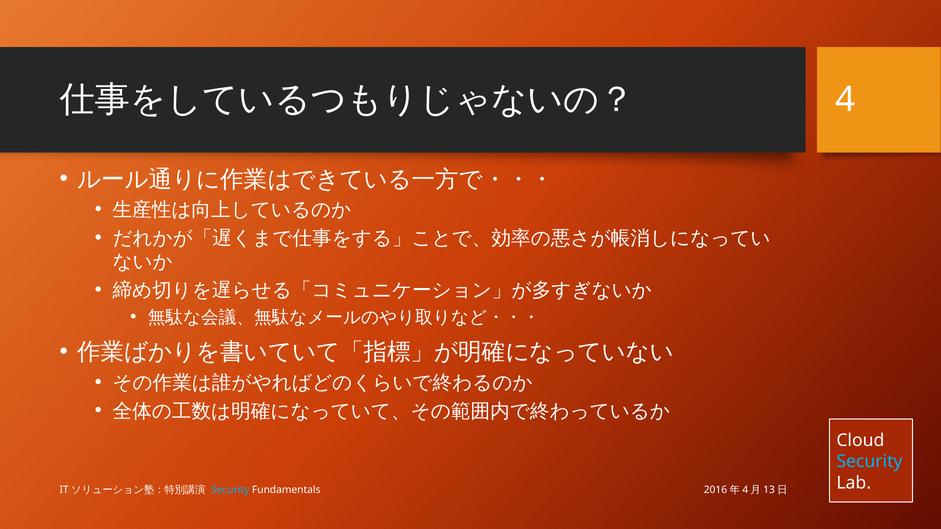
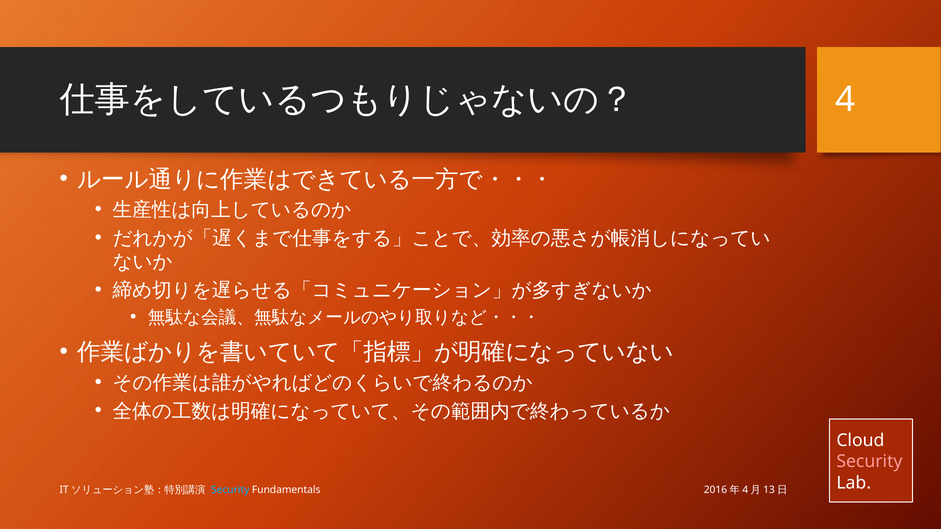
Security at (869, 462) colour: light blue -> pink
